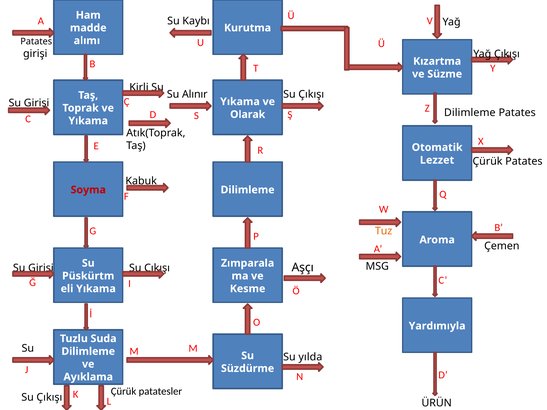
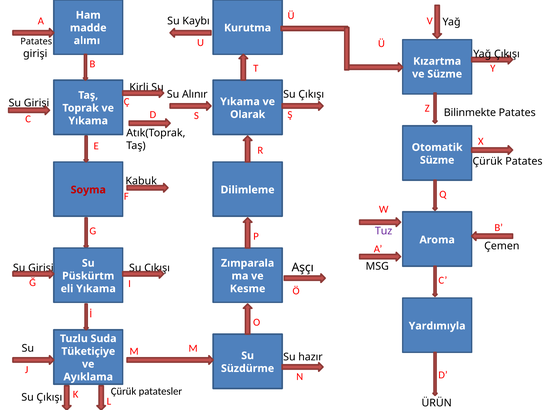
Dilimleme at (470, 113): Dilimleme -> Bilinmekte
Lezzet at (437, 160): Lezzet -> Süzme
Tuz colour: orange -> purple
Dilimleme at (88, 352): Dilimleme -> Tüketiçiye
yılda: yılda -> hazır
